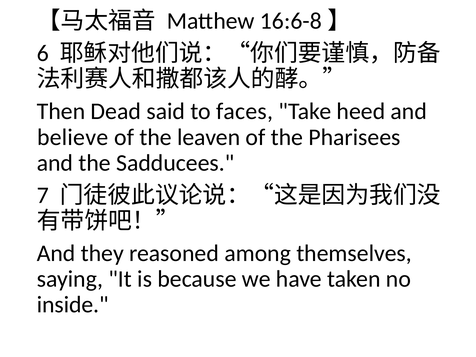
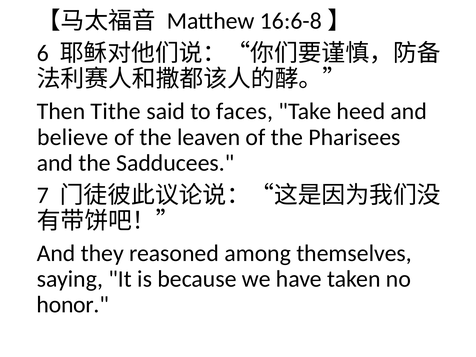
Dead: Dead -> Tithe
inside: inside -> honor
